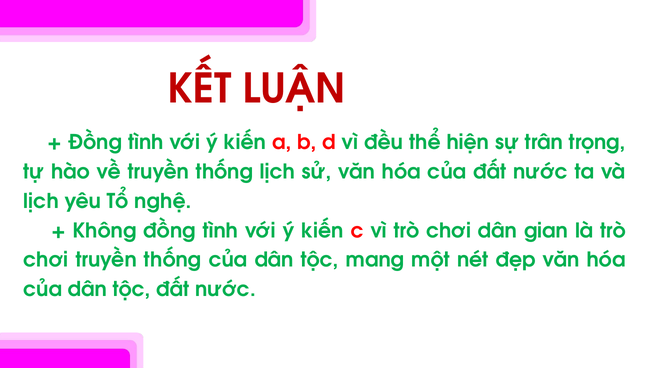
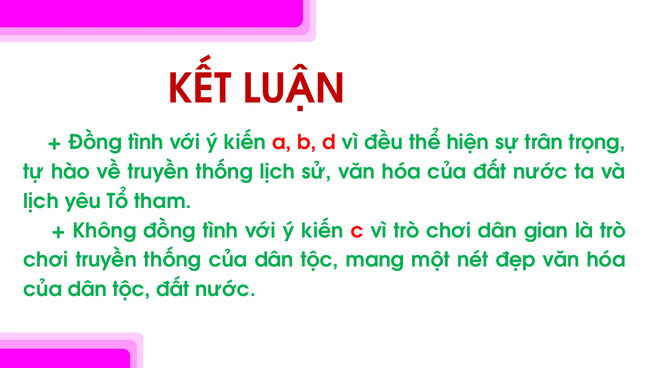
nghệ: nghệ -> tham
